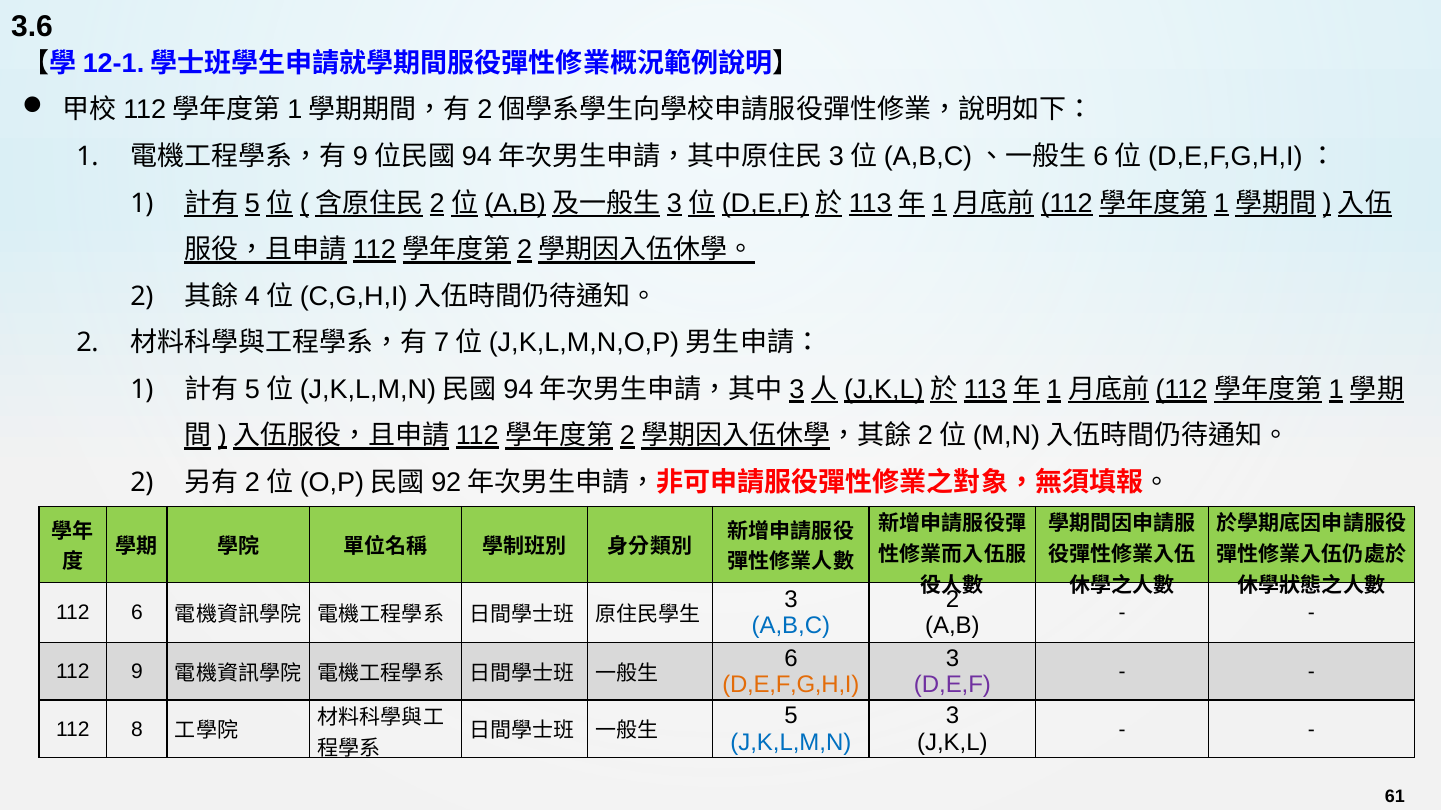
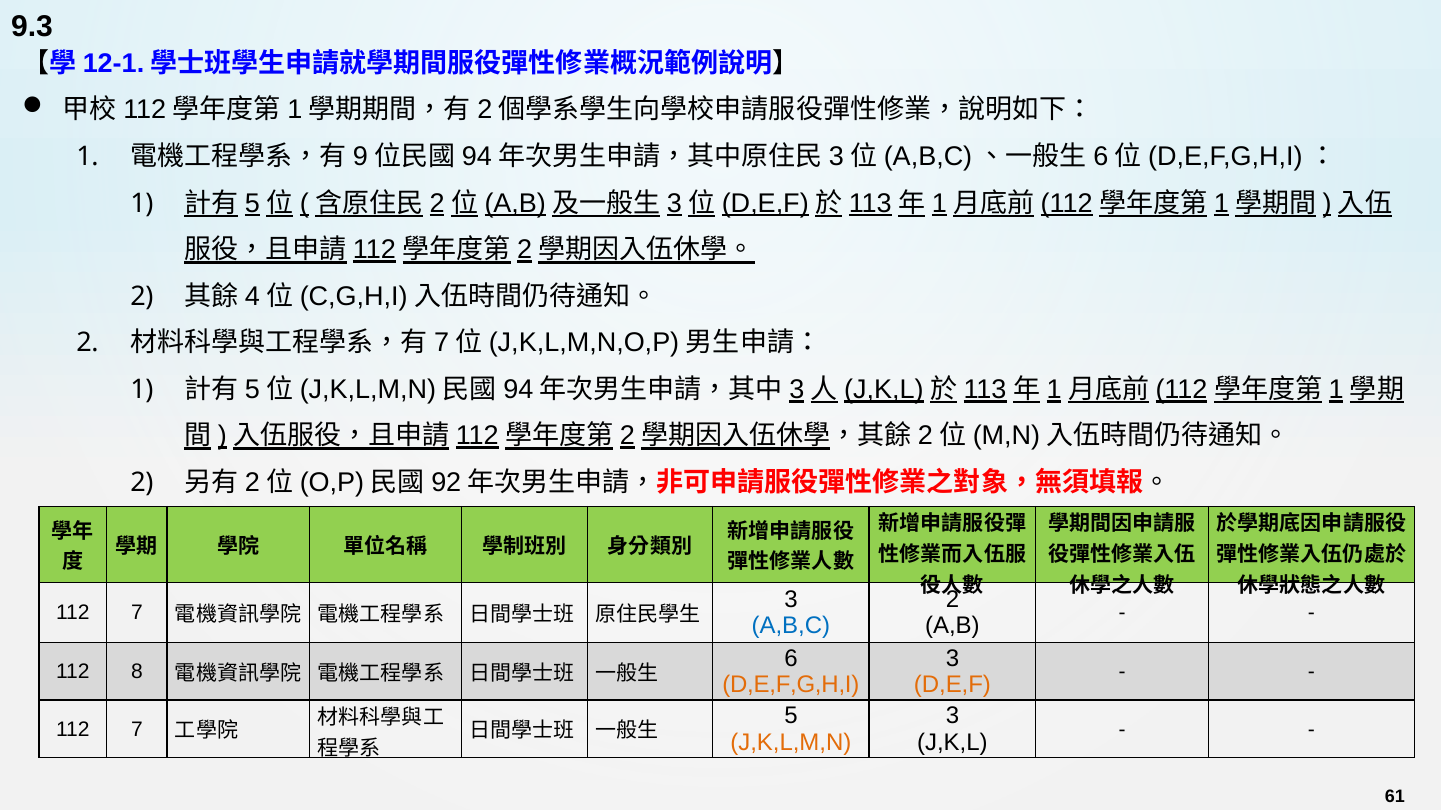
3.6: 3.6 -> 9.3
6 at (137, 613): 6 -> 7
9: 9 -> 8
D,E,F colour: purple -> orange
8 at (137, 730): 8 -> 7
J,K,L,M,N colour: blue -> orange
